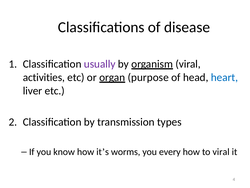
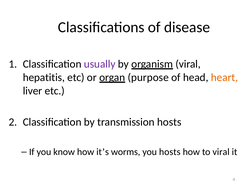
activities: activities -> hepatitis
heart colour: blue -> orange
transmission types: types -> hosts
you every: every -> hosts
